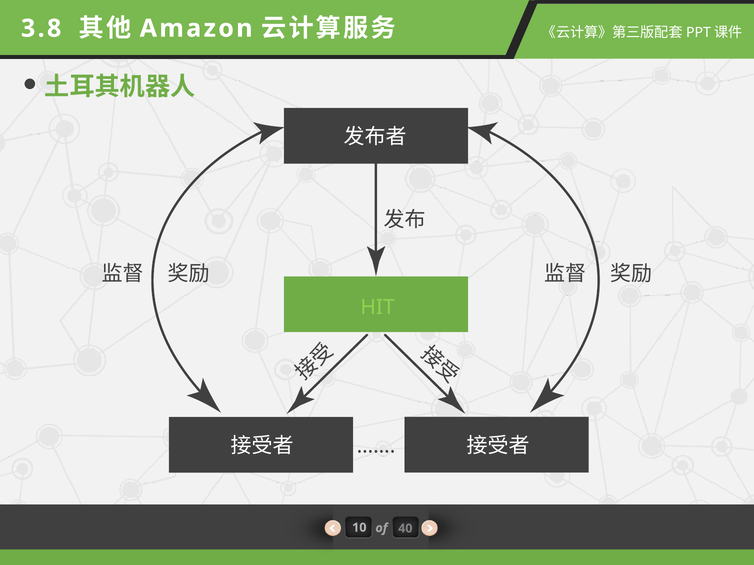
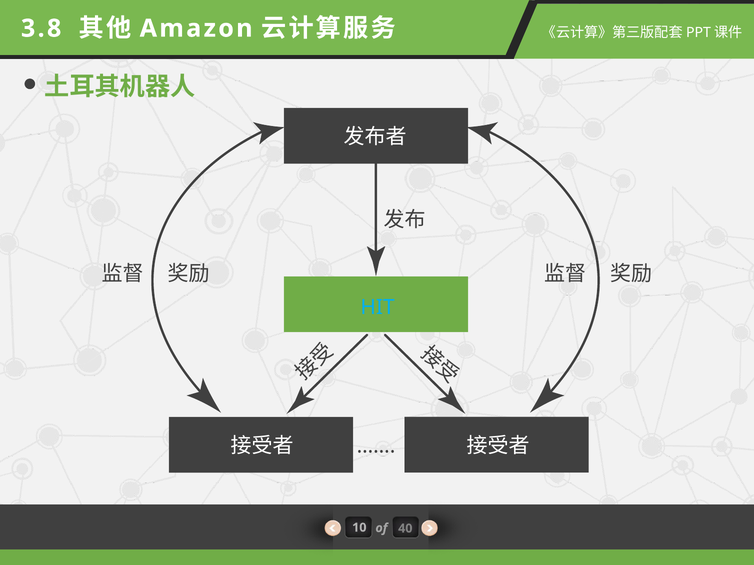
HIT colour: light green -> light blue
